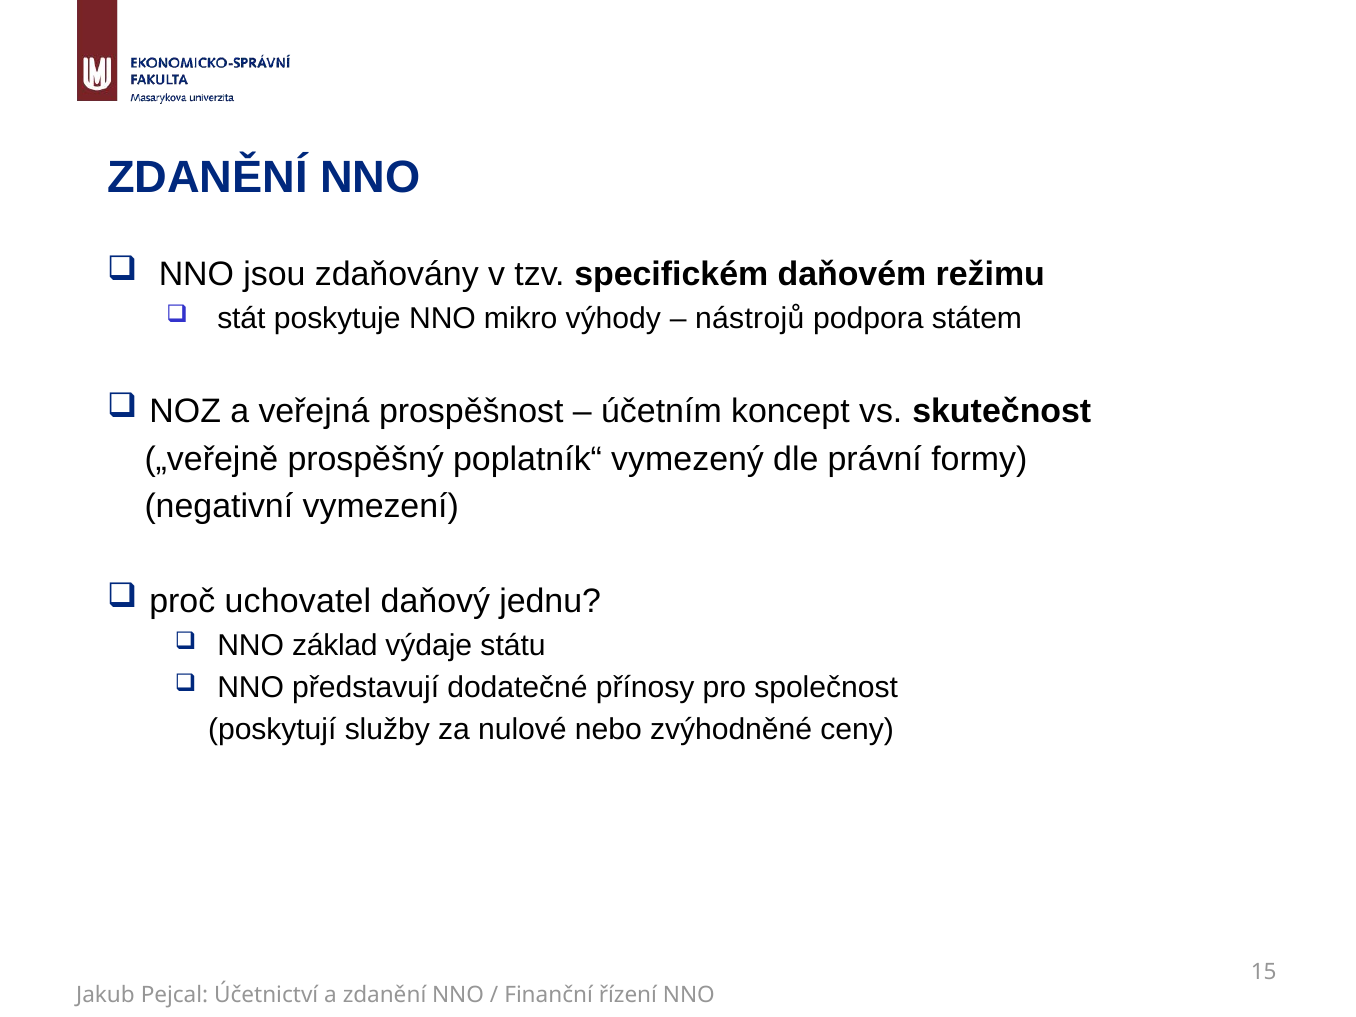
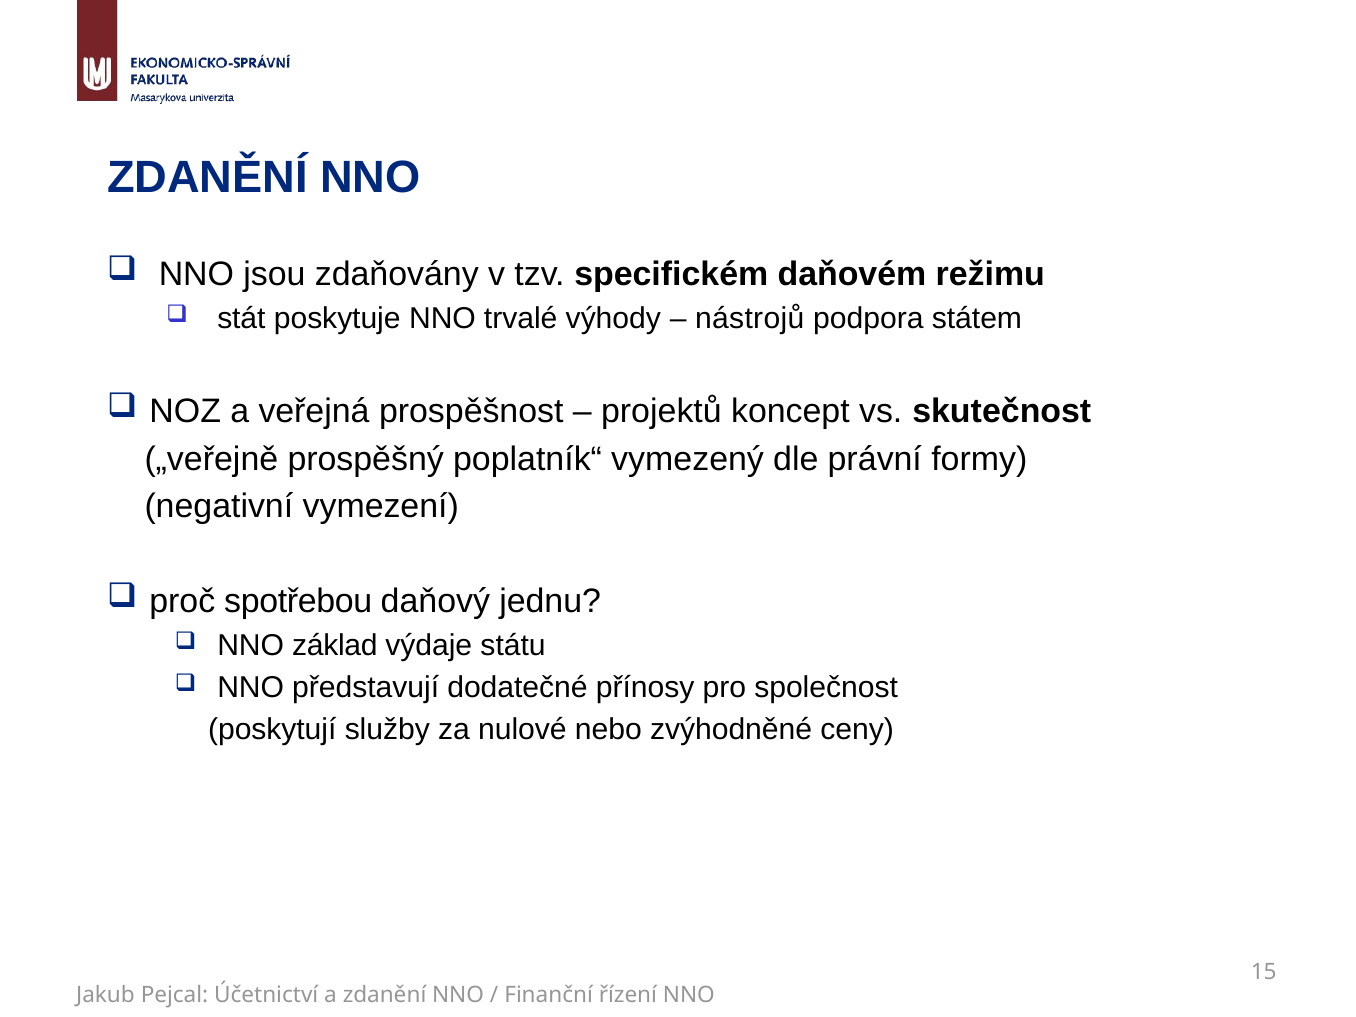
mikro: mikro -> trvalé
účetním: účetním -> projektů
uchovatel: uchovatel -> spotřebou
